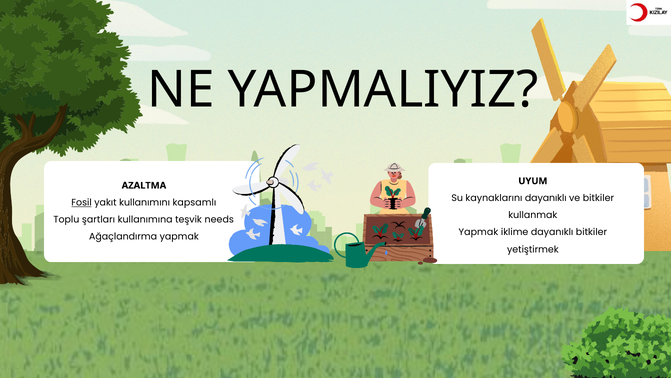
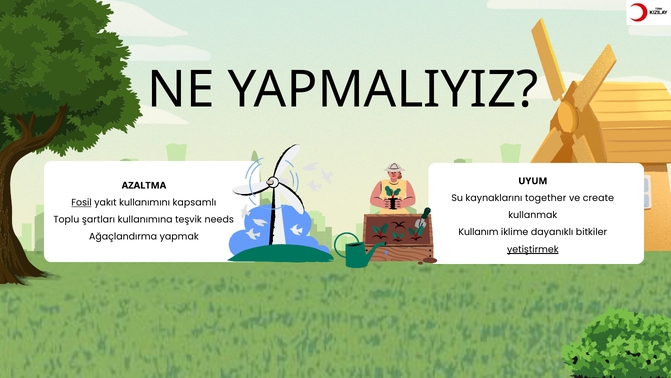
kaynaklarını dayanıklı: dayanıklı -> together
ve bitkiler: bitkiler -> create
Yapmak at (478, 232): Yapmak -> Kullanım
yetiştirmek underline: none -> present
